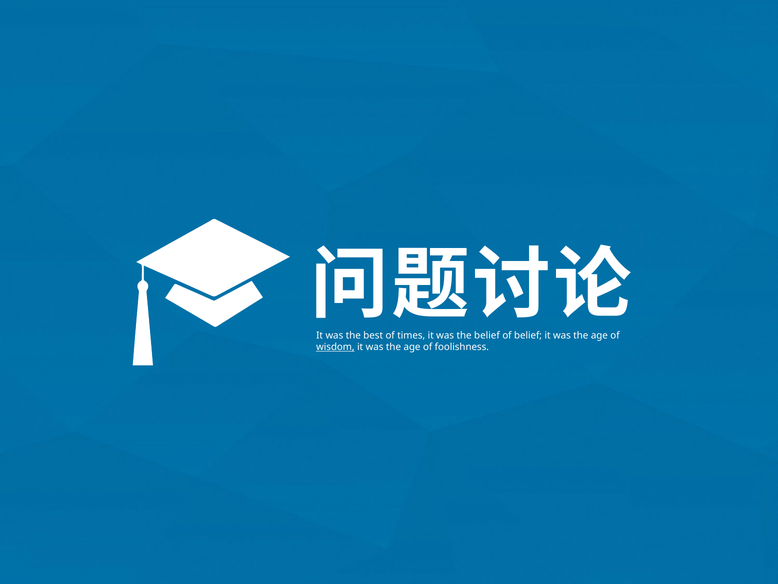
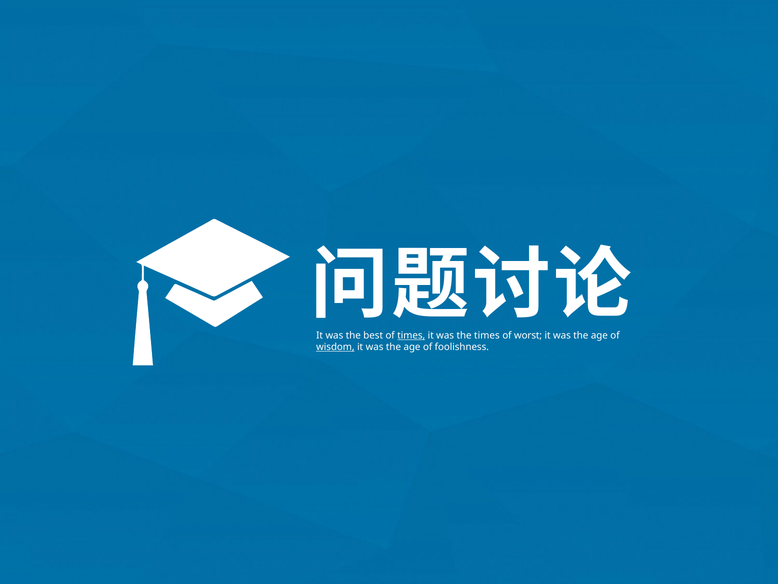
times at (411, 335) underline: none -> present
the belief: belief -> times
of belief: belief -> worst
